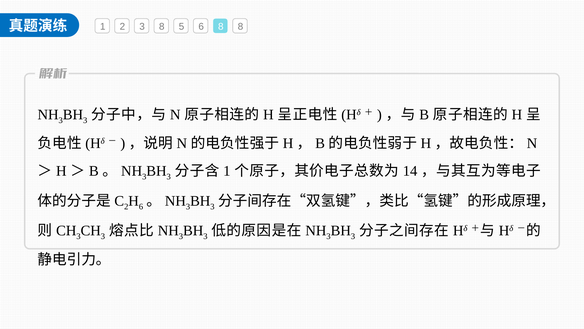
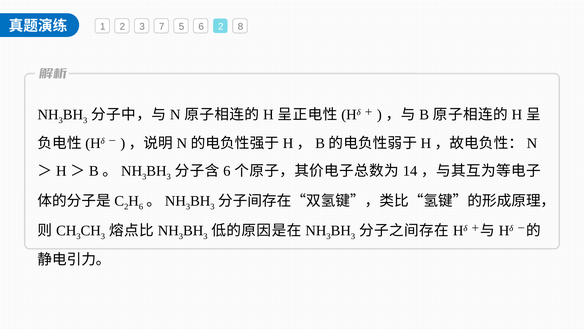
3 8: 8 -> 7
6 8: 8 -> 2
1 at (227, 171): 1 -> 6
